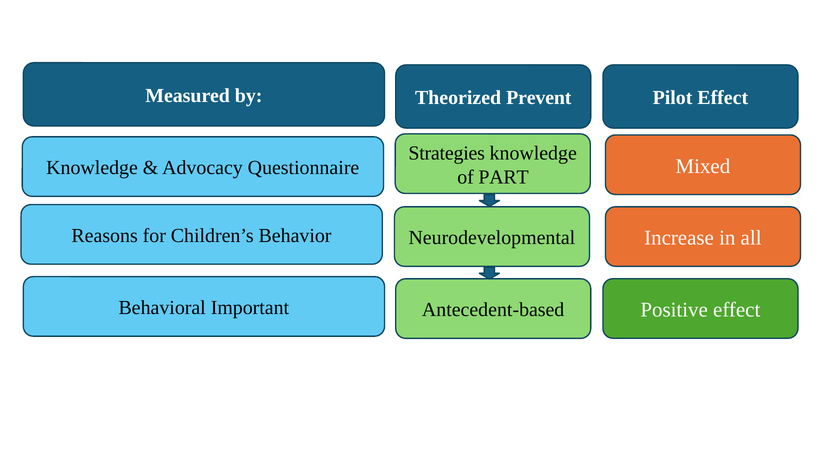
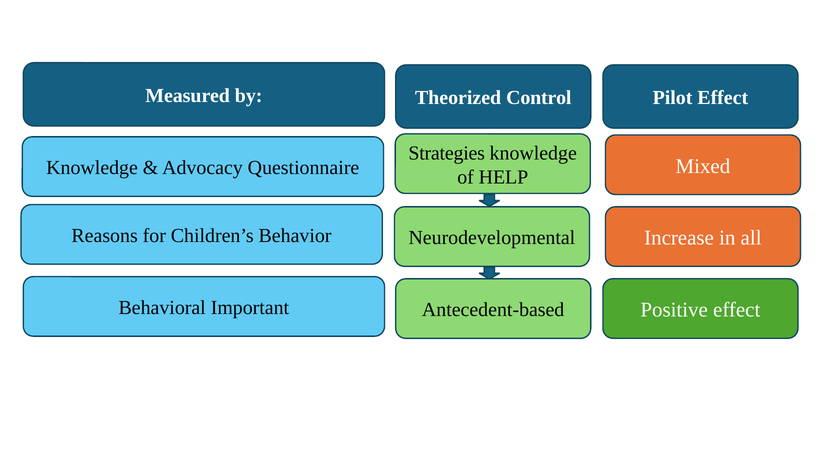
Prevent: Prevent -> Control
PART: PART -> HELP
